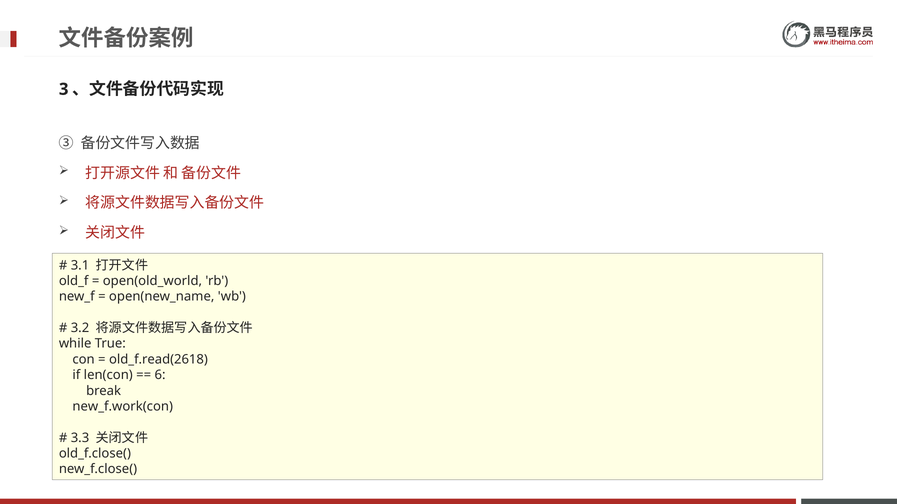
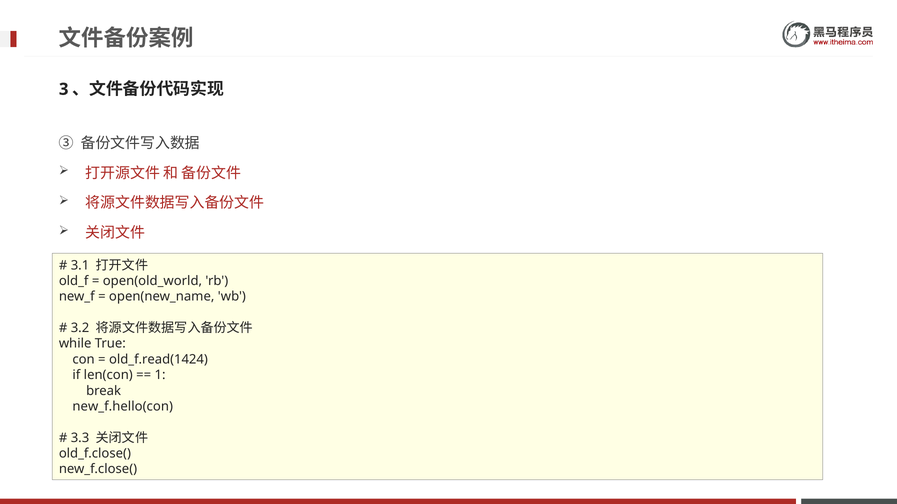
old_f.read(2618: old_f.read(2618 -> old_f.read(1424
6: 6 -> 1
new_f.work(con: new_f.work(con -> new_f.hello(con
